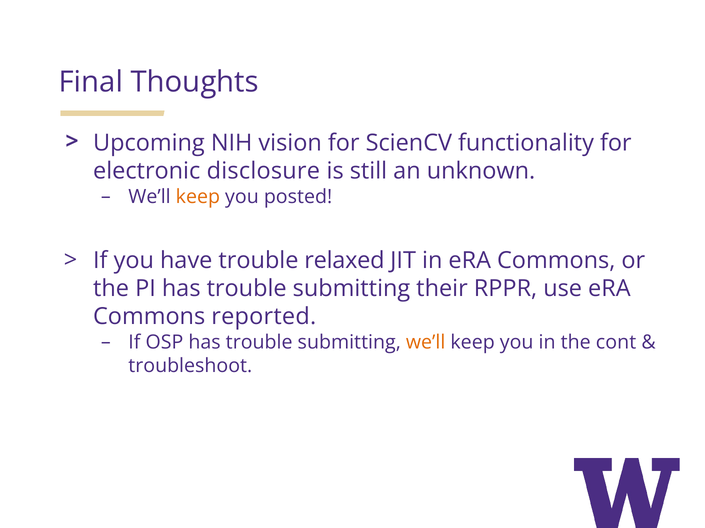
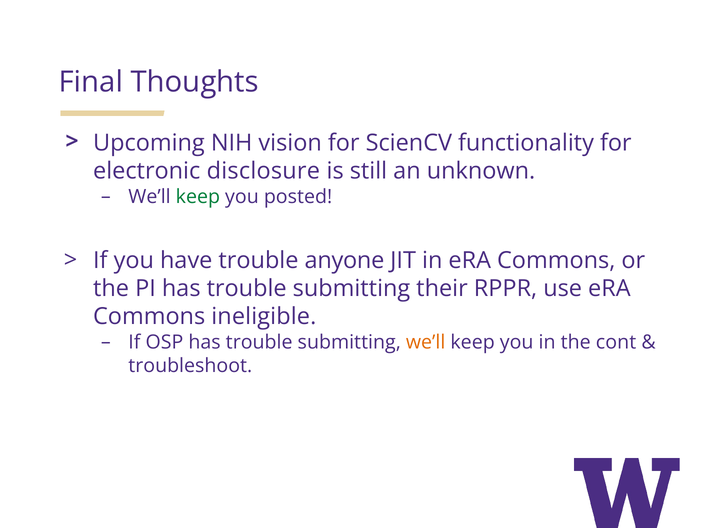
keep at (198, 197) colour: orange -> green
relaxed: relaxed -> anyone
reported: reported -> ineligible
